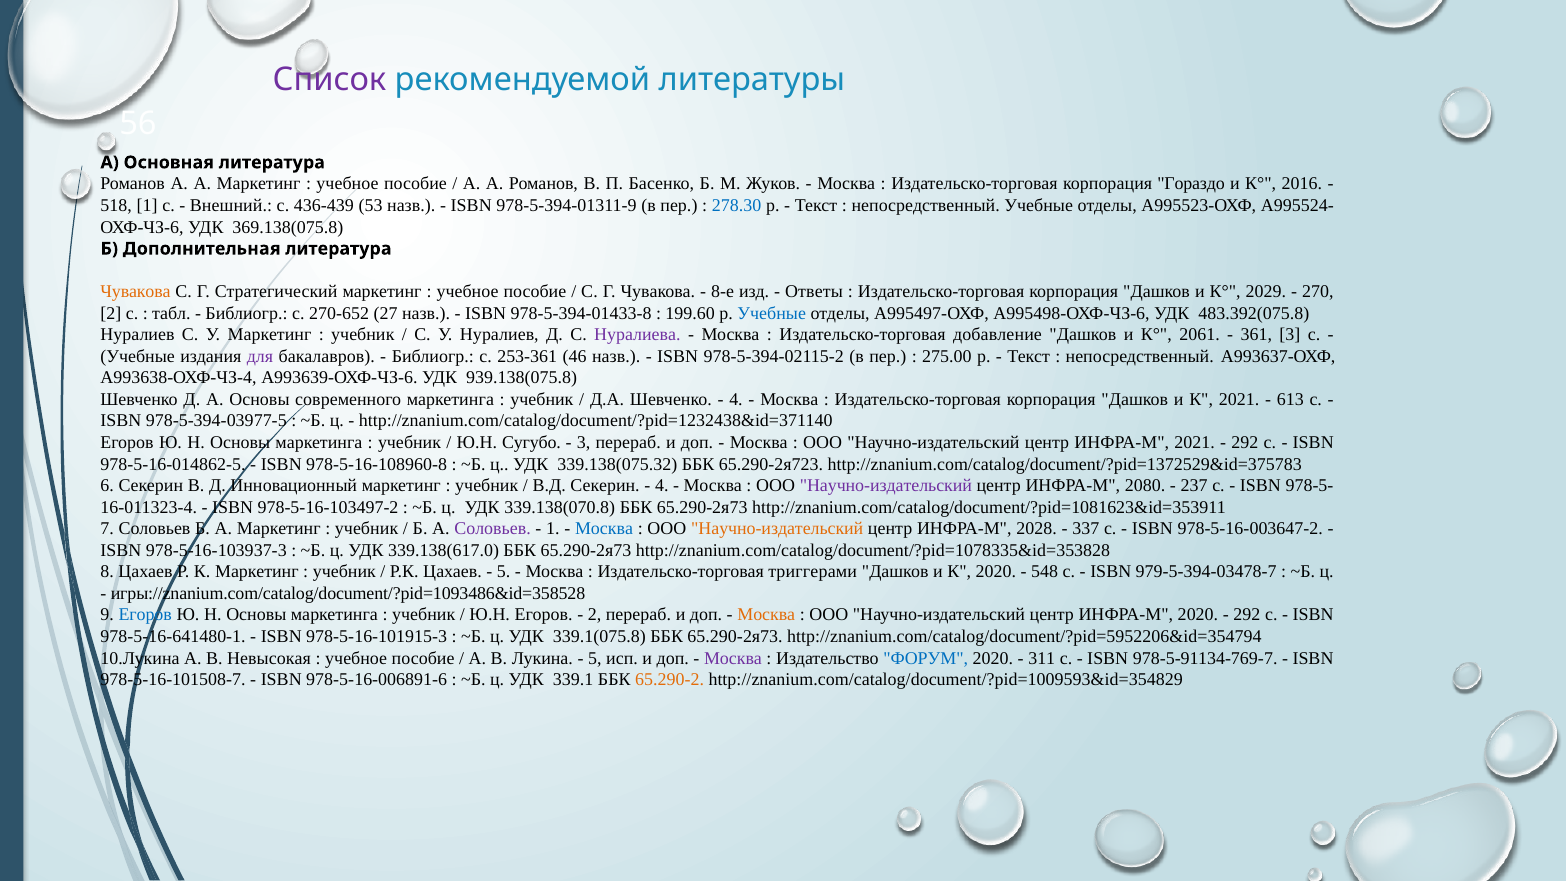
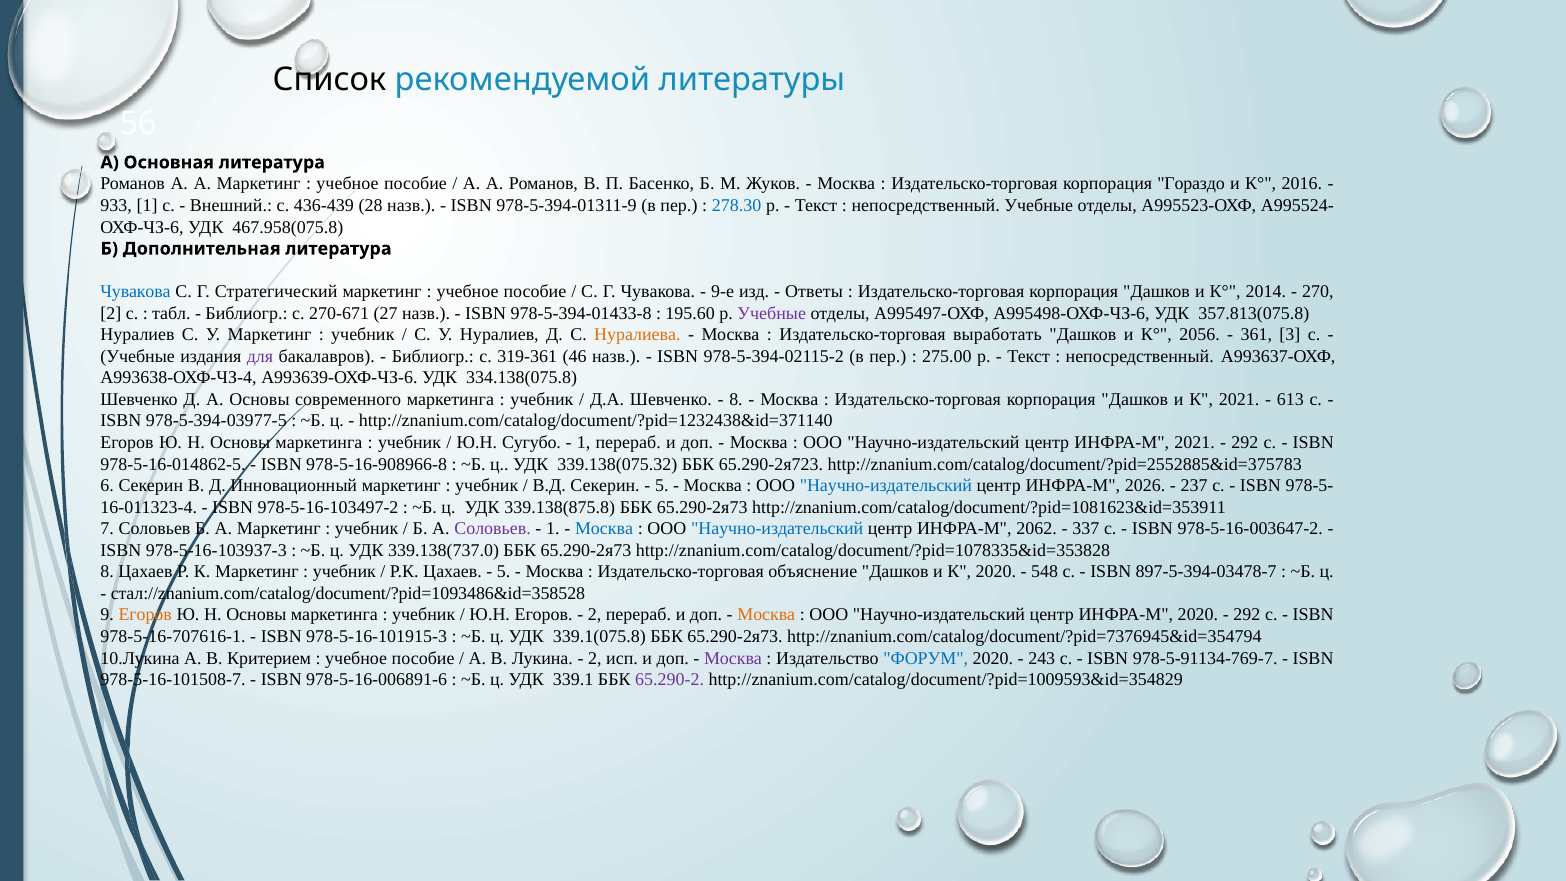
Список colour: purple -> black
518: 518 -> 933
53: 53 -> 28
369.138(075.8: 369.138(075.8 -> 467.958(075.8
Чувакова at (135, 292) colour: orange -> blue
8-е: 8-е -> 9-е
2029: 2029 -> 2014
270-652: 270-652 -> 270-671
199.60: 199.60 -> 195.60
Учебные at (772, 313) colour: blue -> purple
483.392(075.8: 483.392(075.8 -> 357.813(075.8
Нуралиева colour: purple -> orange
добавление: добавление -> выработать
2061: 2061 -> 2056
253-361: 253-361 -> 319-361
939.138(075.8: 939.138(075.8 -> 334.138(075.8
4 at (736, 399): 4 -> 8
3 at (584, 443): 3 -> 1
978-5-16-108960-8: 978-5-16-108960-8 -> 978-5-16-908966-8
http://znanium.com/catalog/document/?pid=1372529&id=375783: http://znanium.com/catalog/document/?pid=1372529&id=375783 -> http://znanium.com/catalog/document/?pid=2552885&id=375783
4 at (662, 486): 4 -> 5
Научно-издательский at (886, 486) colour: purple -> blue
2080: 2080 -> 2026
339.138(070.8: 339.138(070.8 -> 339.138(875.8
Научно-издательский at (777, 529) colour: orange -> blue
2028: 2028 -> 2062
339.138(617.0: 339.138(617.0 -> 339.138(737.0
триггерами: триггерами -> объяснение
979-5-394-03478-7: 979-5-394-03478-7 -> 897-5-394-03478-7
игры://znanium.com/catalog/document/?pid=1093486&id=358528: игры://znanium.com/catalog/document/?pid=1093486&id=358528 -> стал://znanium.com/catalog/document/?pid=1093486&id=358528
Егоров at (145, 615) colour: blue -> orange
978-5-16-641480-1: 978-5-16-641480-1 -> 978-5-16-707616-1
http://znanium.com/catalog/document/?pid=5952206&id=354794: http://znanium.com/catalog/document/?pid=5952206&id=354794 -> http://znanium.com/catalog/document/?pid=7376945&id=354794
Невысокая: Невысокая -> Критерием
5 at (595, 658): 5 -> 2
311: 311 -> 243
65.290-2 colour: orange -> purple
